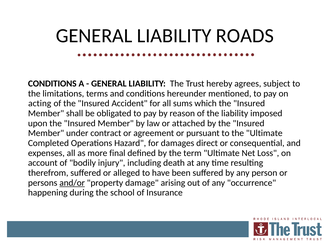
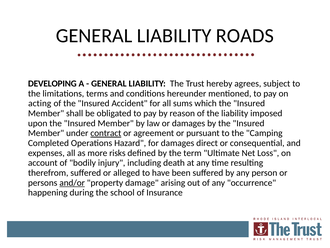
CONDITIONS at (52, 83): CONDITIONS -> DEVELOPING
or attached: attached -> damages
contract underline: none -> present
the Ultimate: Ultimate -> Camping
final: final -> risks
